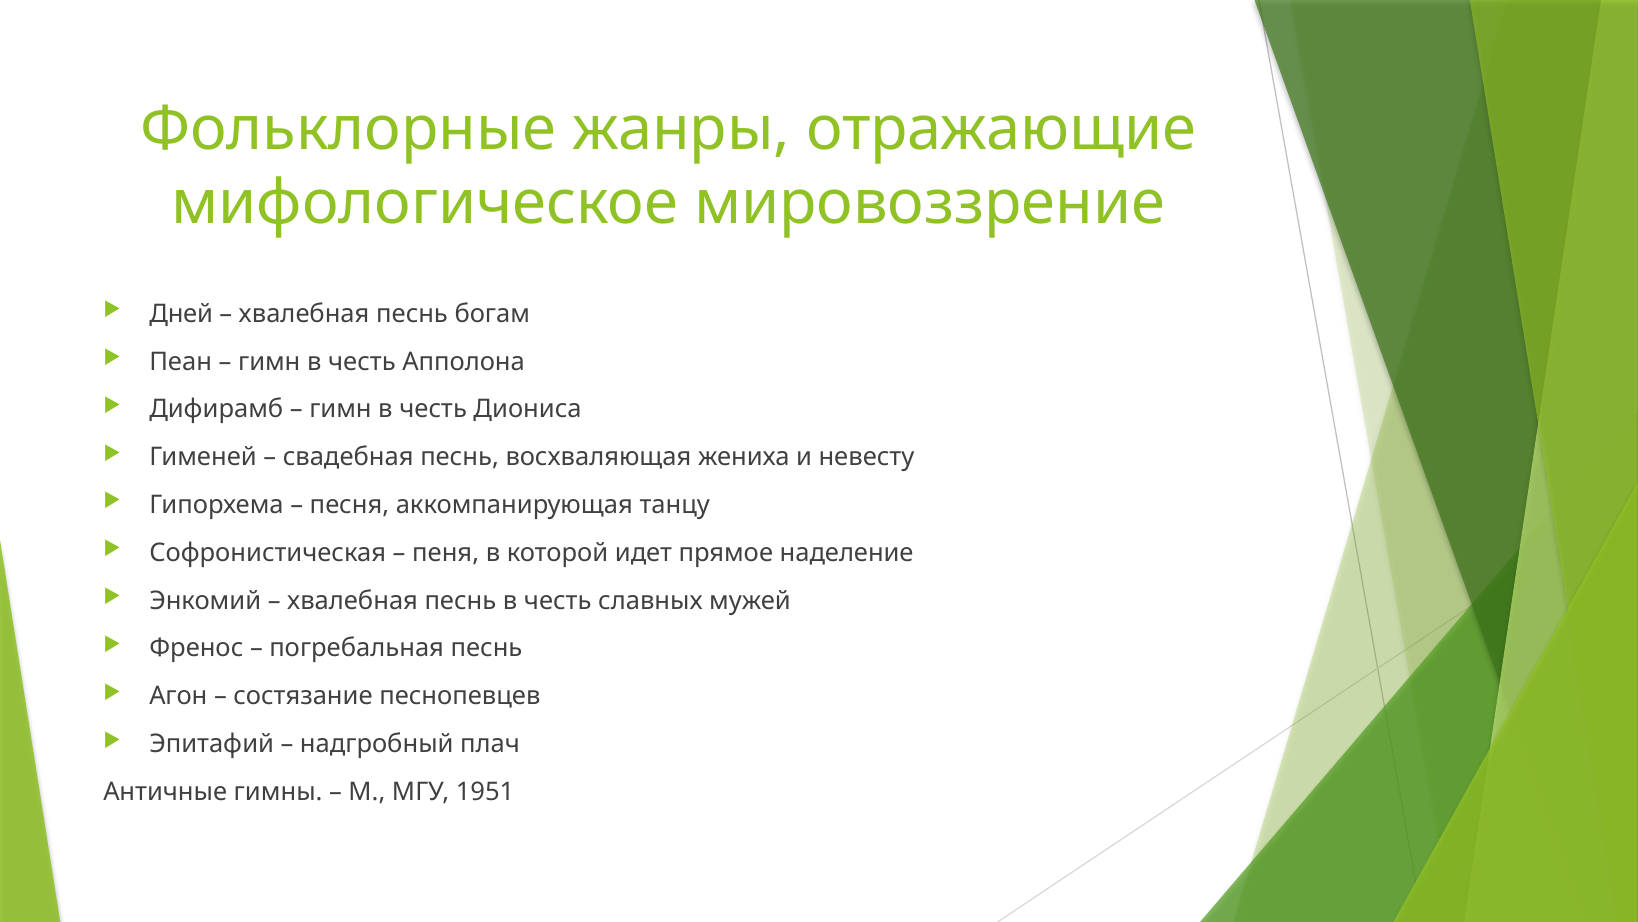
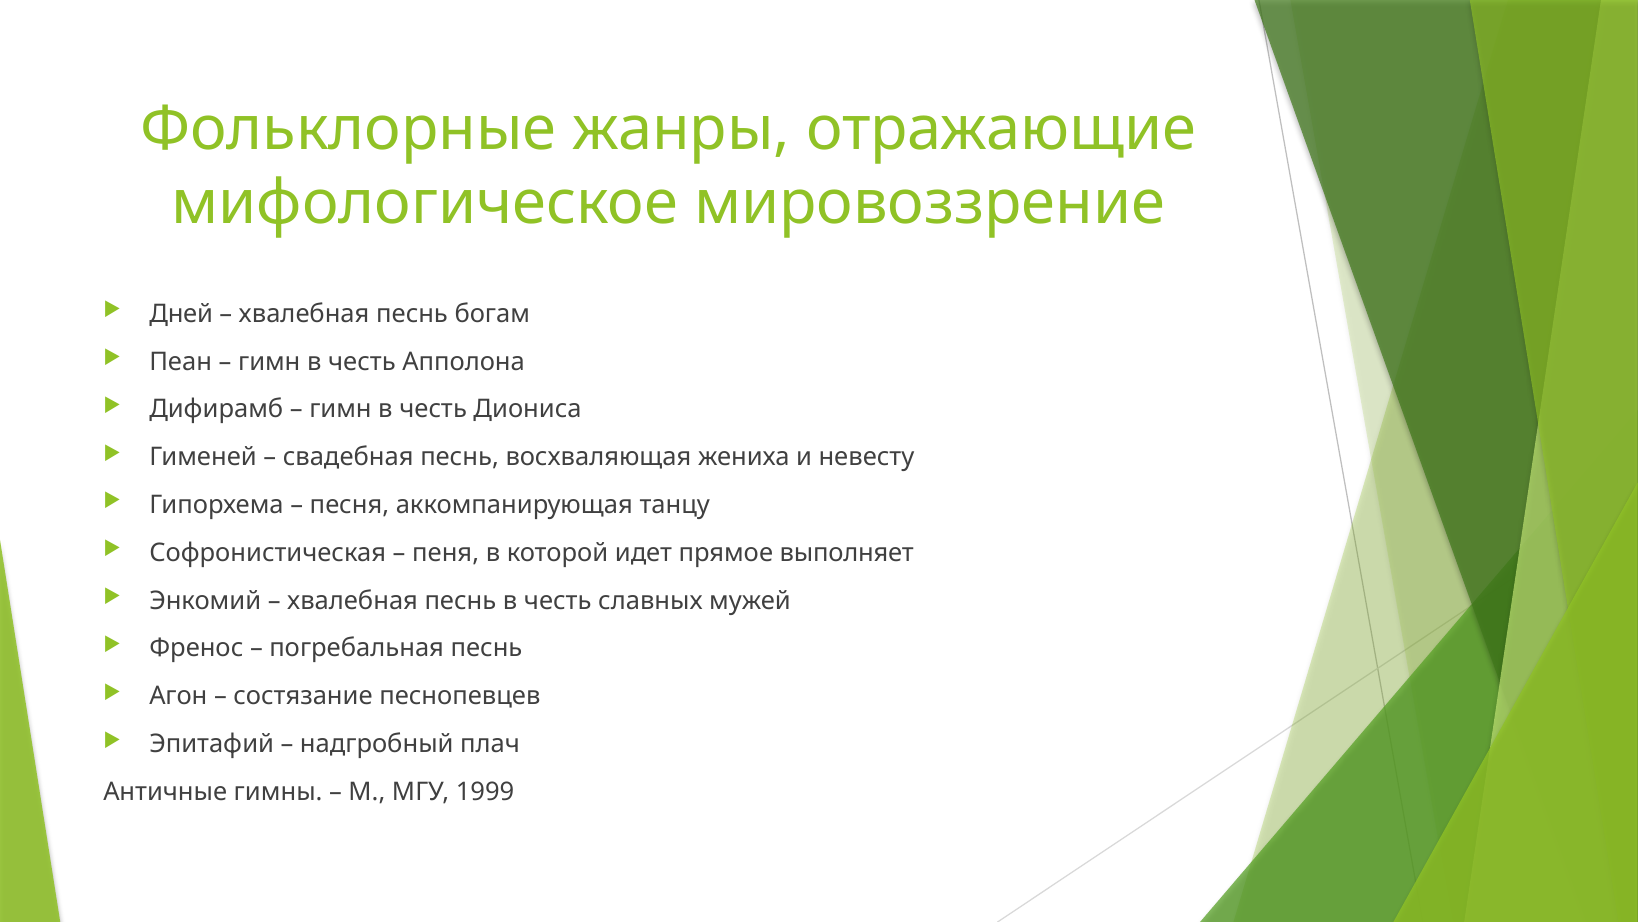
наделение: наделение -> выполняет
1951: 1951 -> 1999
